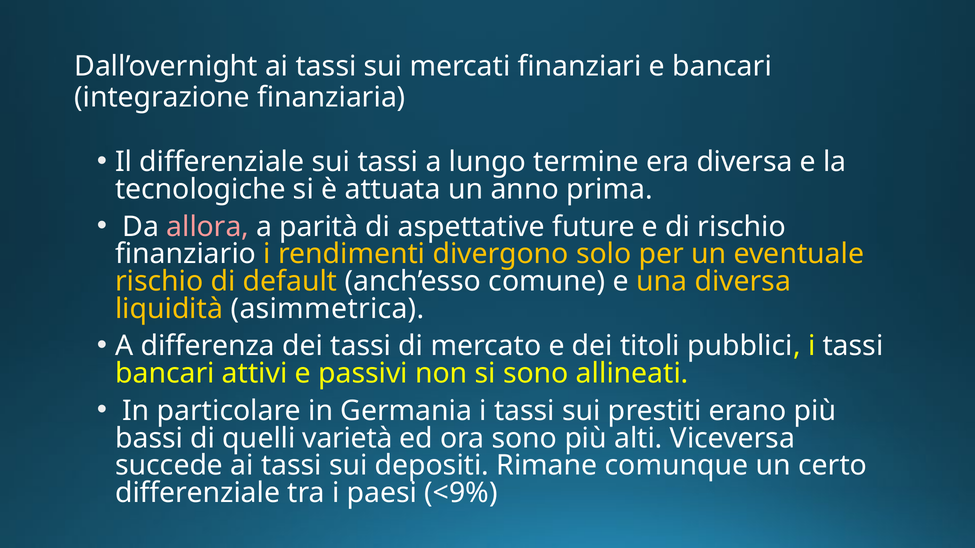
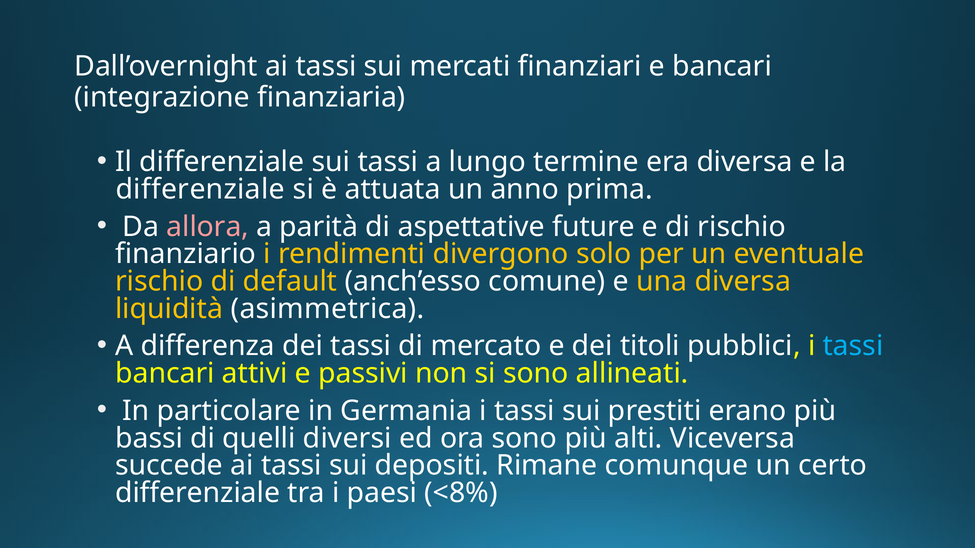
tecnologiche at (200, 189): tecnologiche -> differenziale
tassi at (853, 346) colour: white -> light blue
varietà: varietà -> diversi
<9%: <9% -> <8%
